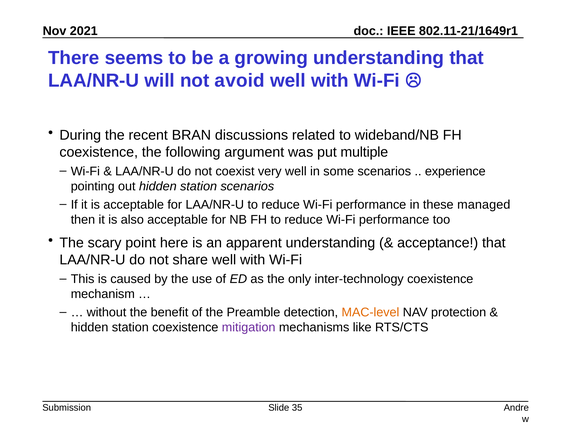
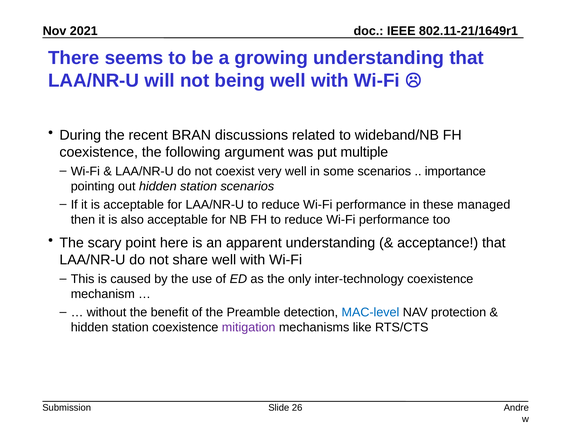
avoid: avoid -> being
experience: experience -> importance
MAC-level colour: orange -> blue
35: 35 -> 26
